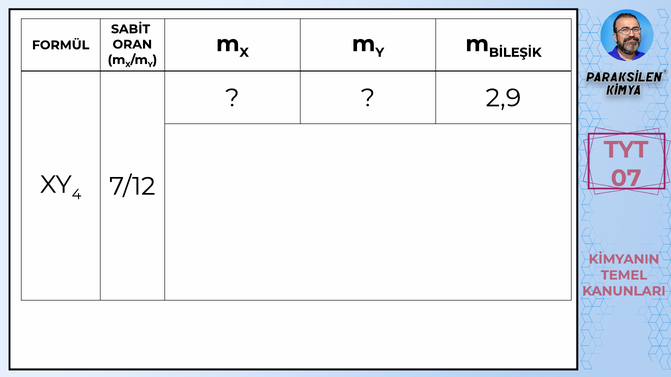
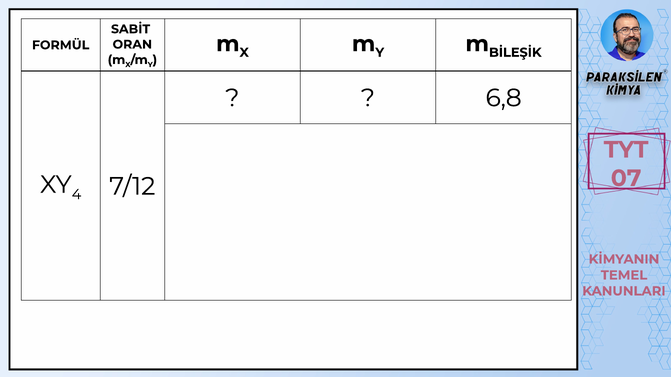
2,9: 2,9 -> 6,8
